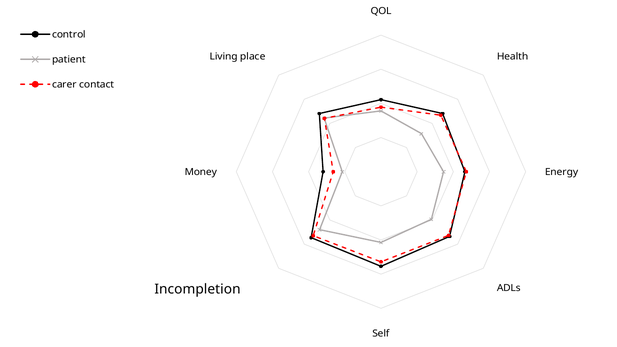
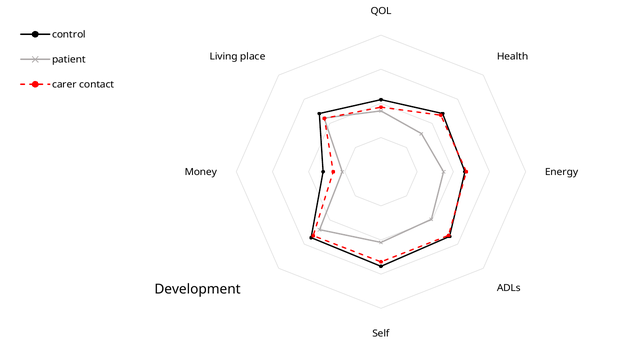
Incompletion: Incompletion -> Development
